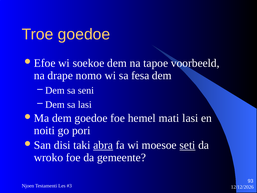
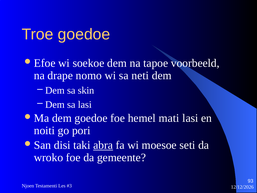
fesa: fesa -> neti
seni: seni -> skin
seti underline: present -> none
